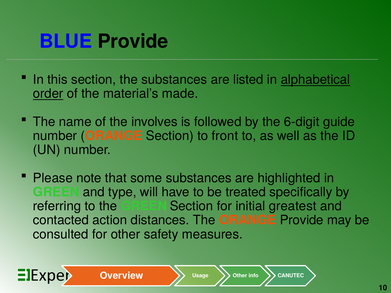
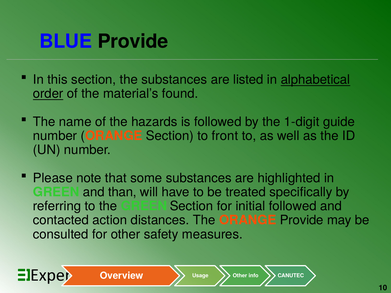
made: made -> found
involves: involves -> hazards
6-digit: 6-digit -> 1-digit
type: type -> than
initial greatest: greatest -> followed
